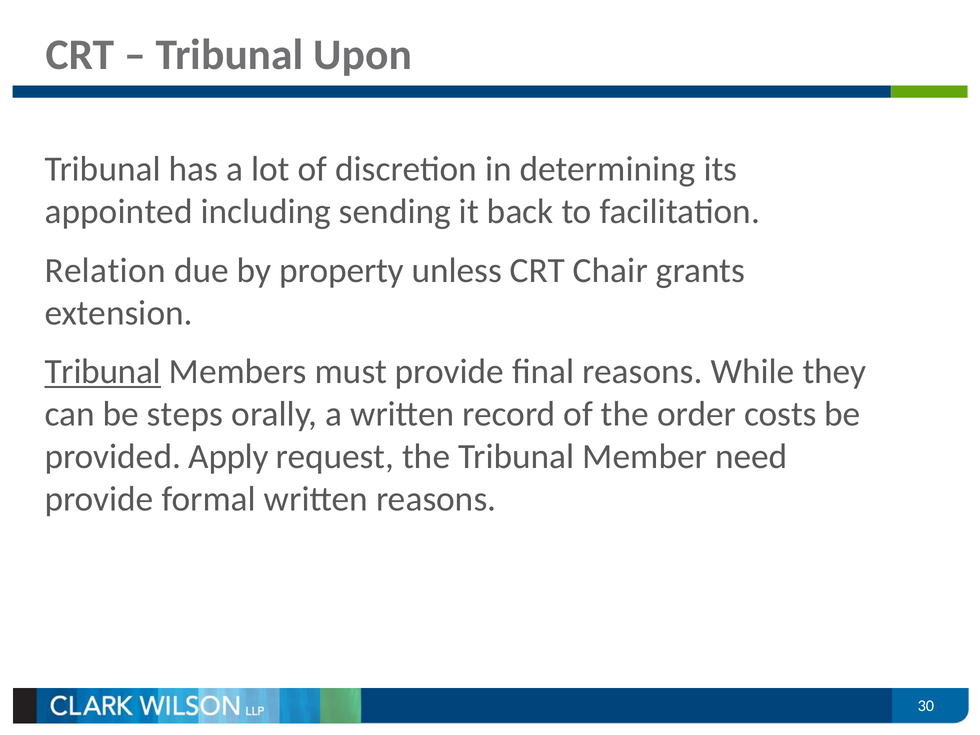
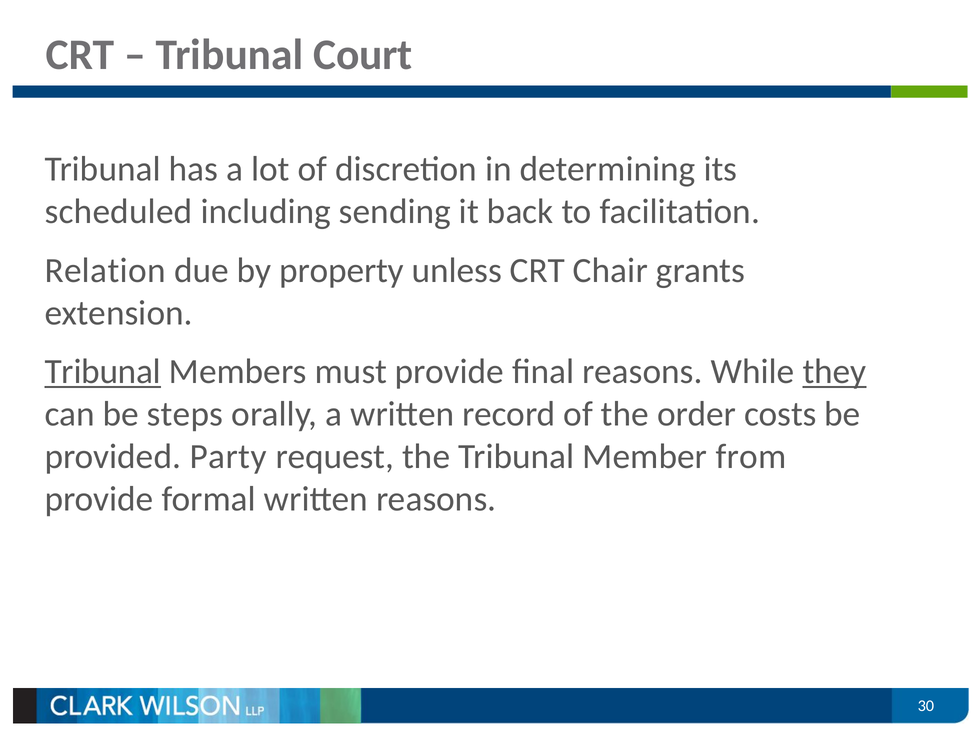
Upon: Upon -> Court
appointed: appointed -> scheduled
they underline: none -> present
Apply: Apply -> Party
need: need -> from
